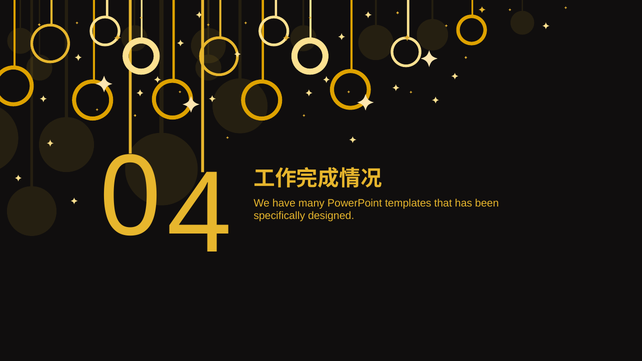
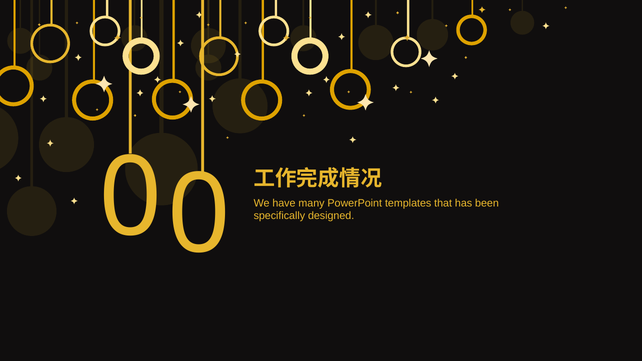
4 at (199, 215): 4 -> 0
